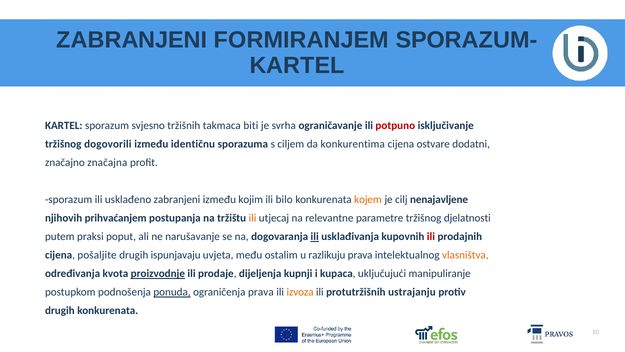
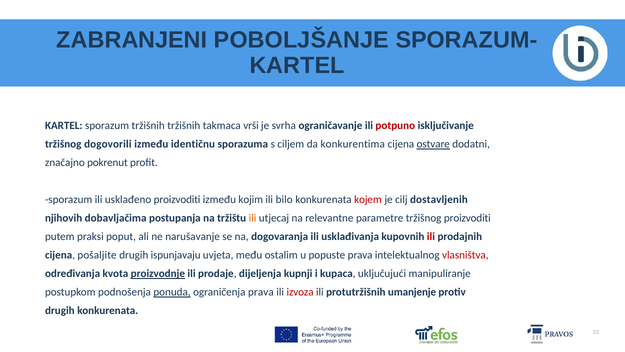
FORMIRANJEM: FORMIRANJEM -> POBOLJŠANJE
sporazum svjesno: svjesno -> tržišnih
biti: biti -> vrši
ostvare underline: none -> present
značajna: značajna -> pokrenut
usklađeno zabranjeni: zabranjeni -> proizvoditi
kojem colour: orange -> red
nenajavljene: nenajavljene -> dostavljenih
prihvaćanjem: prihvaćanjem -> dobavljačima
tržišnog djelatnosti: djelatnosti -> proizvoditi
ili at (315, 236) underline: present -> none
razlikuju: razlikuju -> popuste
vlasništva colour: orange -> red
izvoza colour: orange -> red
ustrajanju: ustrajanju -> umanjenje
